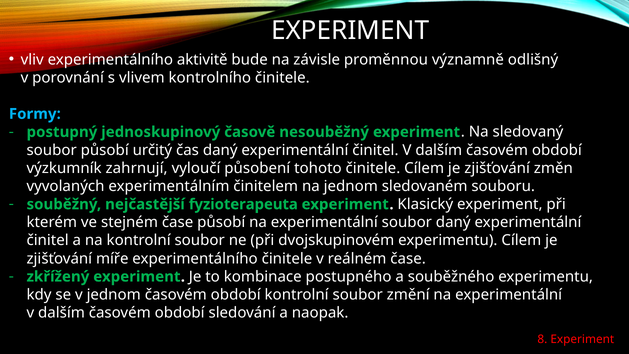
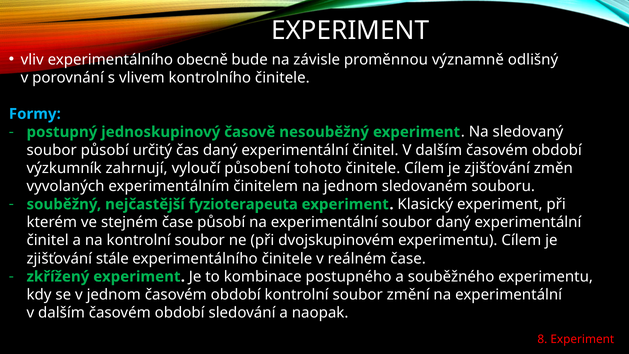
aktivitě: aktivitě -> obecně
míře: míře -> stále
